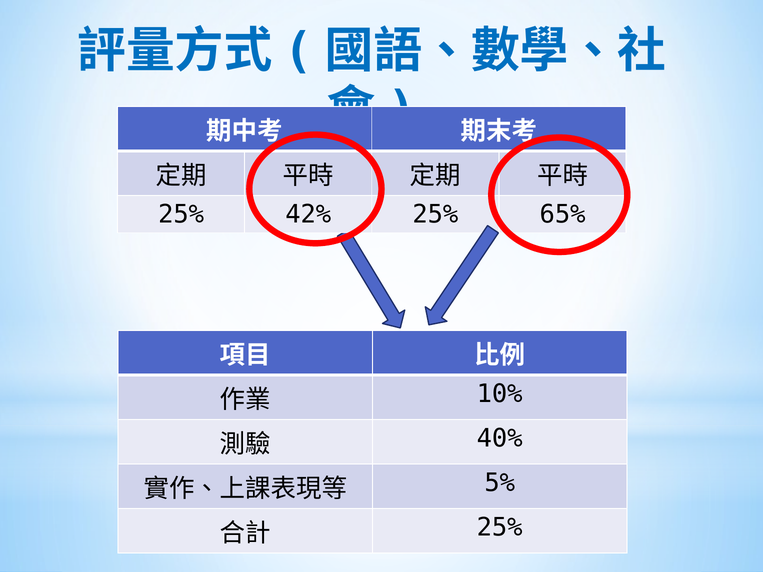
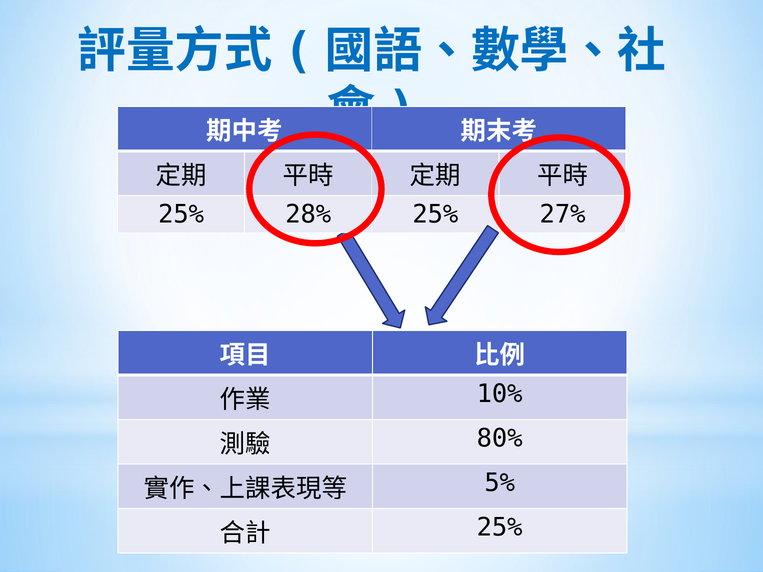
42%: 42% -> 28%
65%: 65% -> 27%
40%: 40% -> 80%
